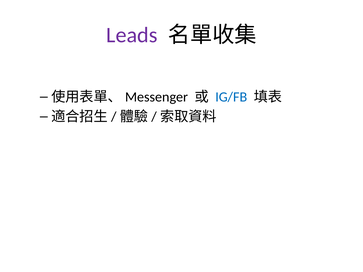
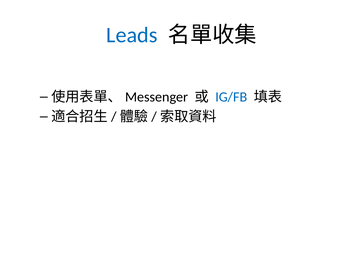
Leads colour: purple -> blue
